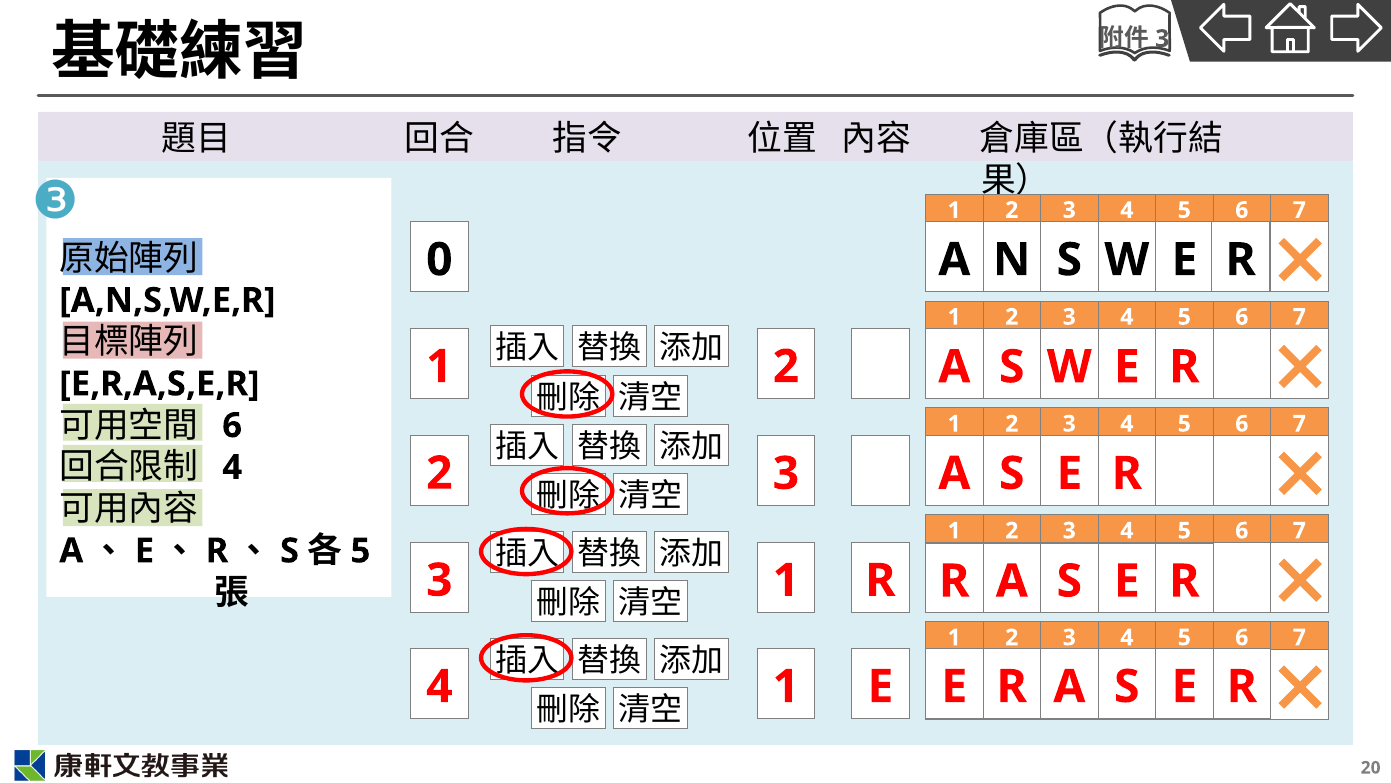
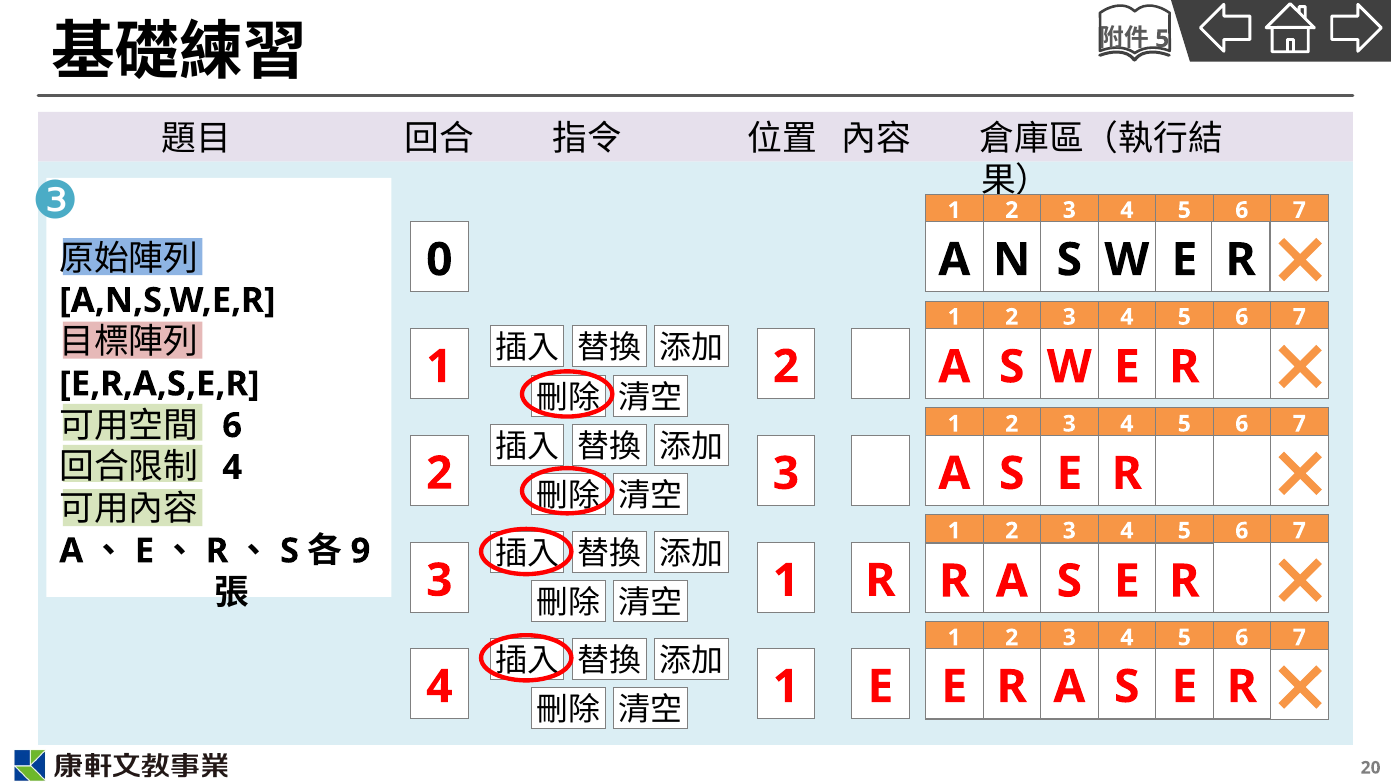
3 at (1162, 39): 3 -> 5
5 at (360, 551): 5 -> 9
